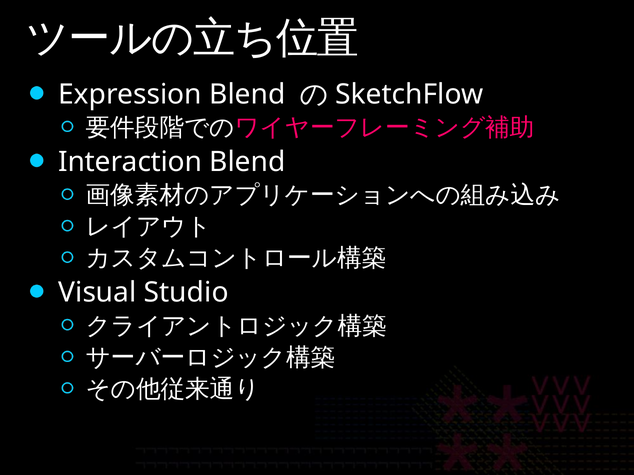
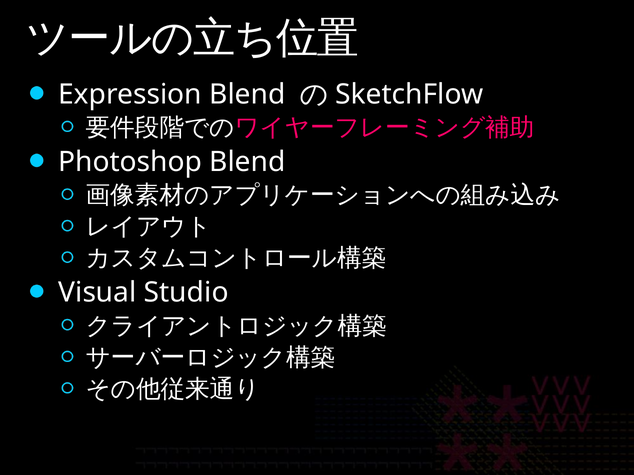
Interaction: Interaction -> Photoshop
